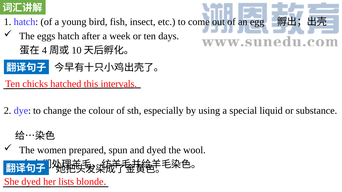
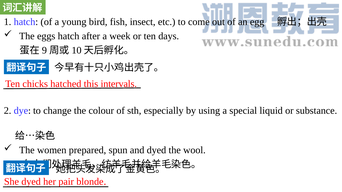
4: 4 -> 9
lists: lists -> pair
